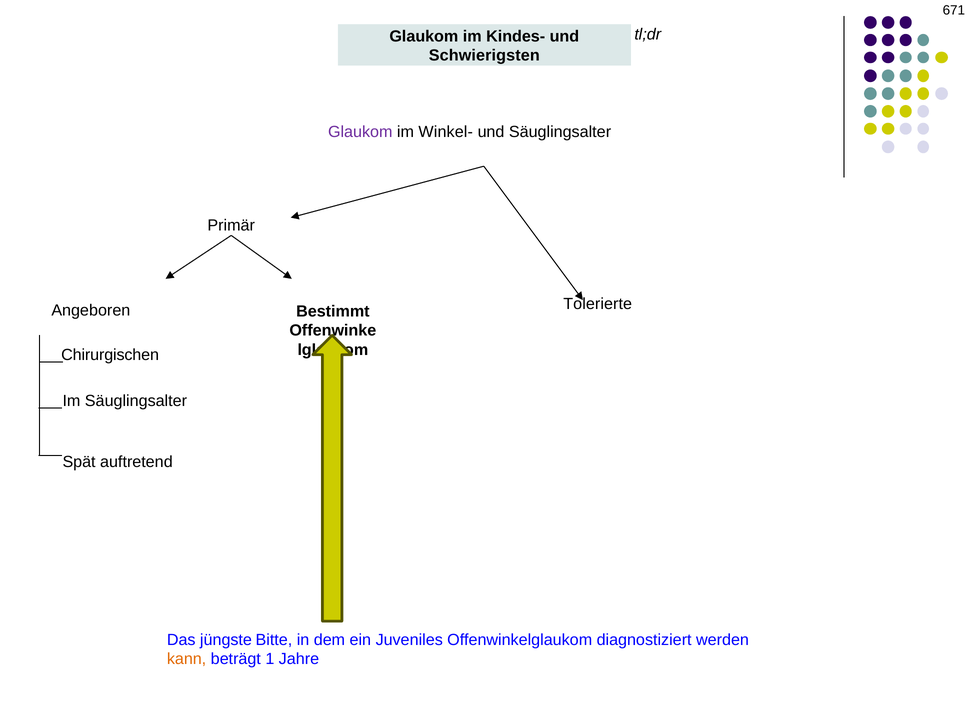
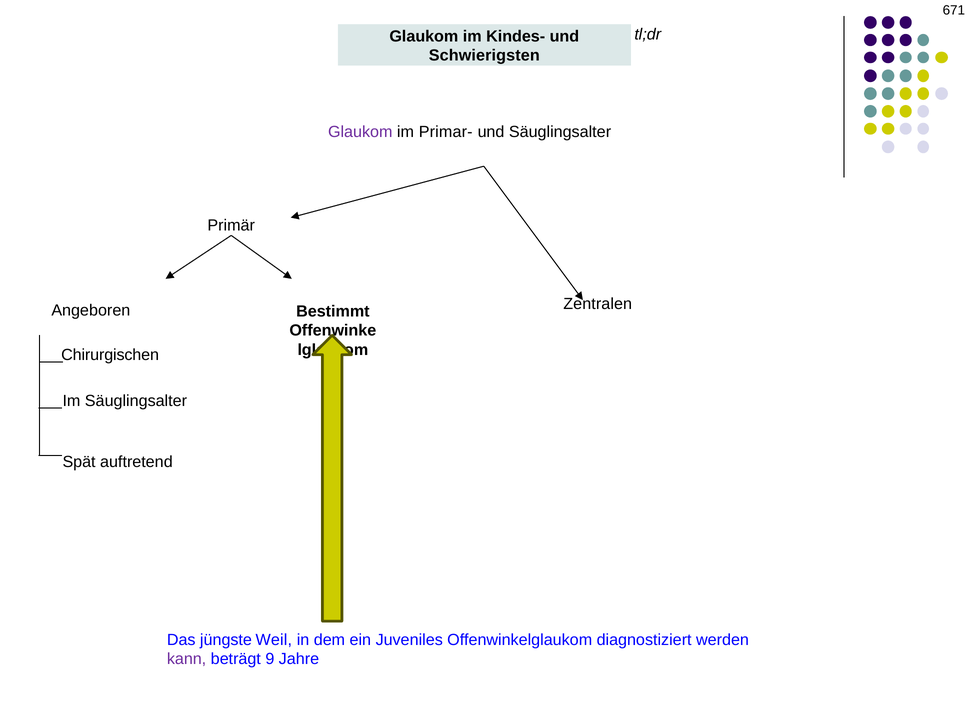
Winkel-: Winkel- -> Primar-
Tolerierte: Tolerierte -> Zentralen
Bitte: Bitte -> Weil
kann colour: orange -> purple
1: 1 -> 9
